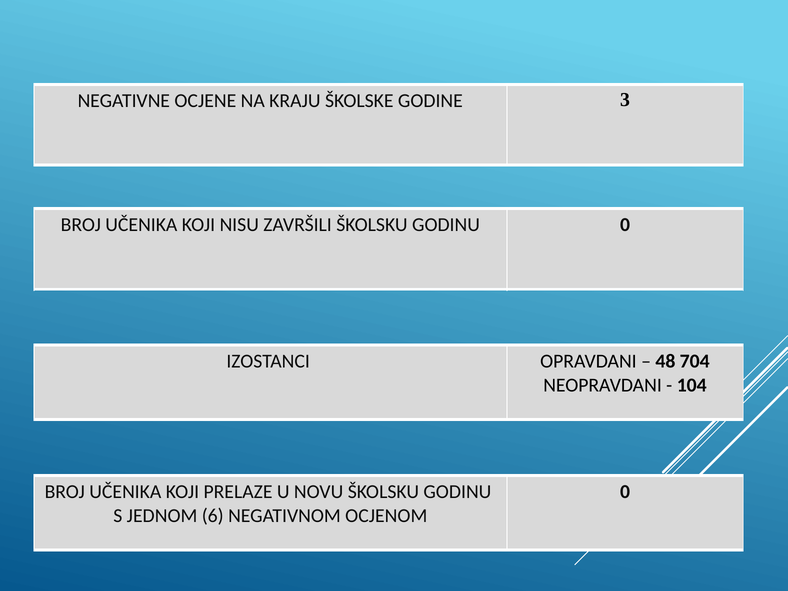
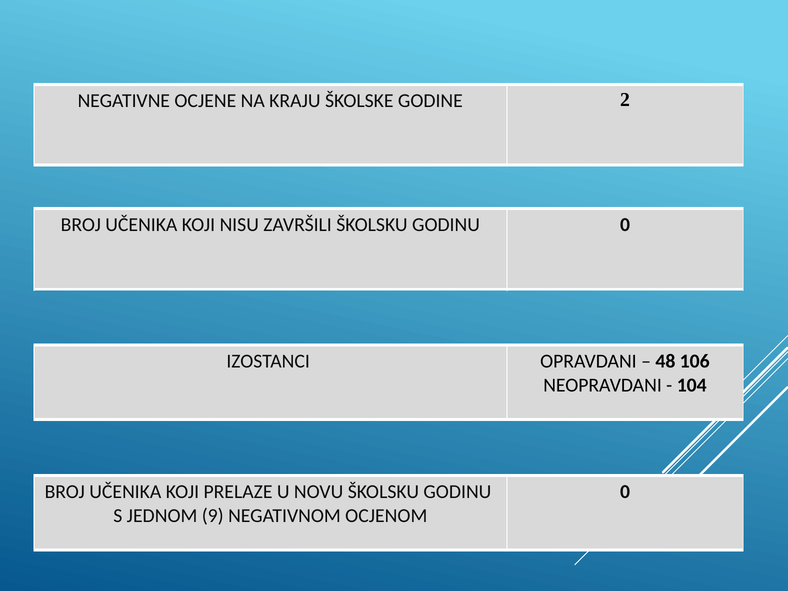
3: 3 -> 2
704: 704 -> 106
6: 6 -> 9
